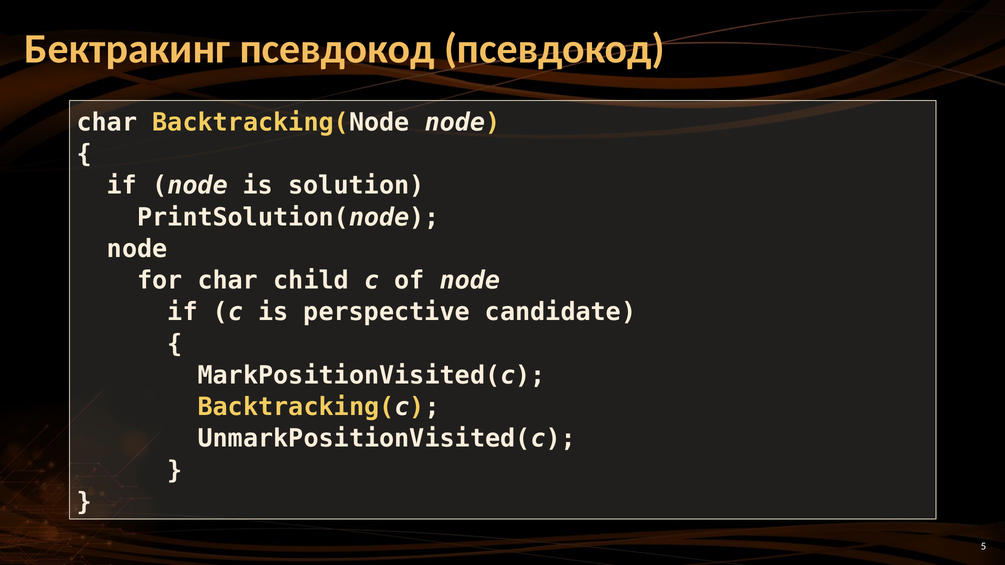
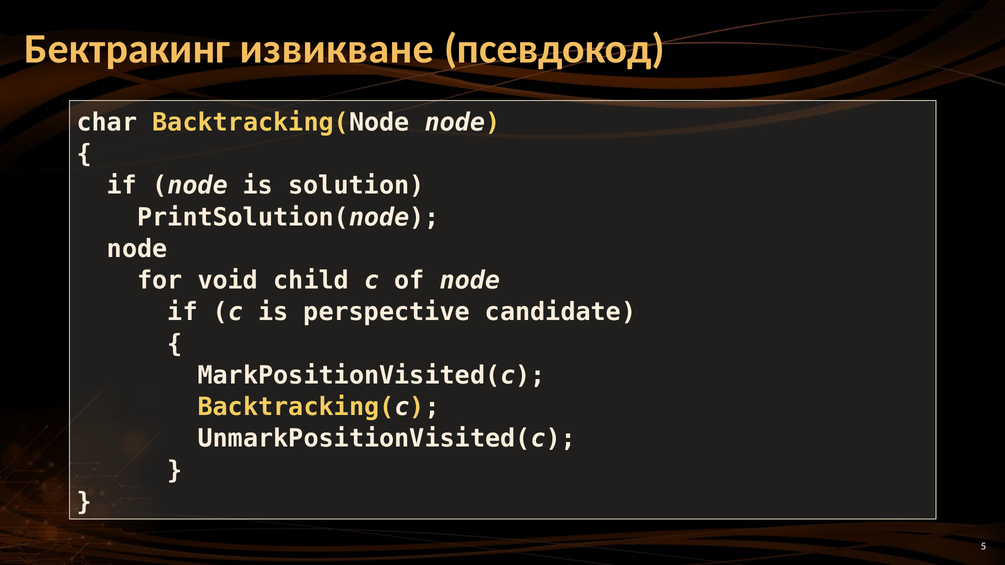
Бектракинг псевдокод: псевдокод -> извикване
for char: char -> void
